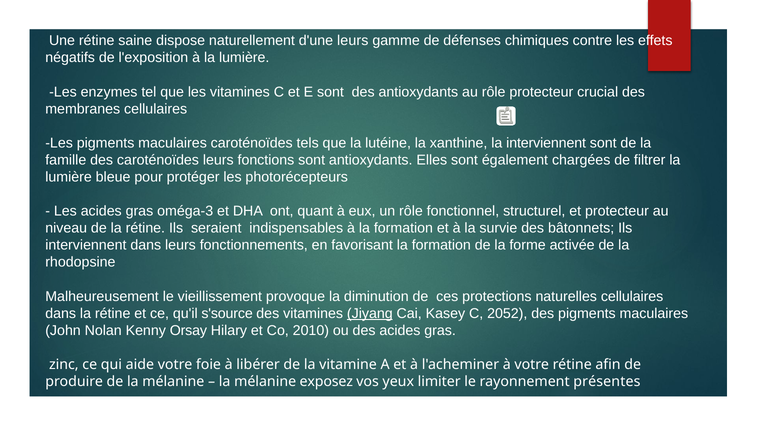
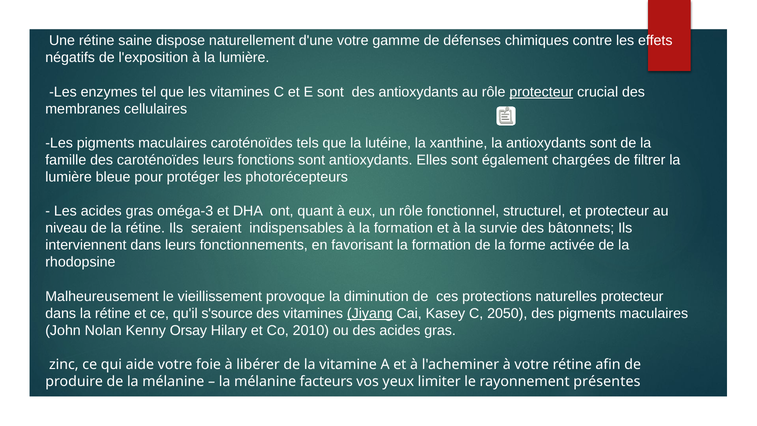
d'une leurs: leurs -> votre
protecteur at (541, 92) underline: none -> present
la interviennent: interviennent -> antioxydants
naturelles cellulaires: cellulaires -> protecteur
2052: 2052 -> 2050
exposez: exposez -> facteurs
